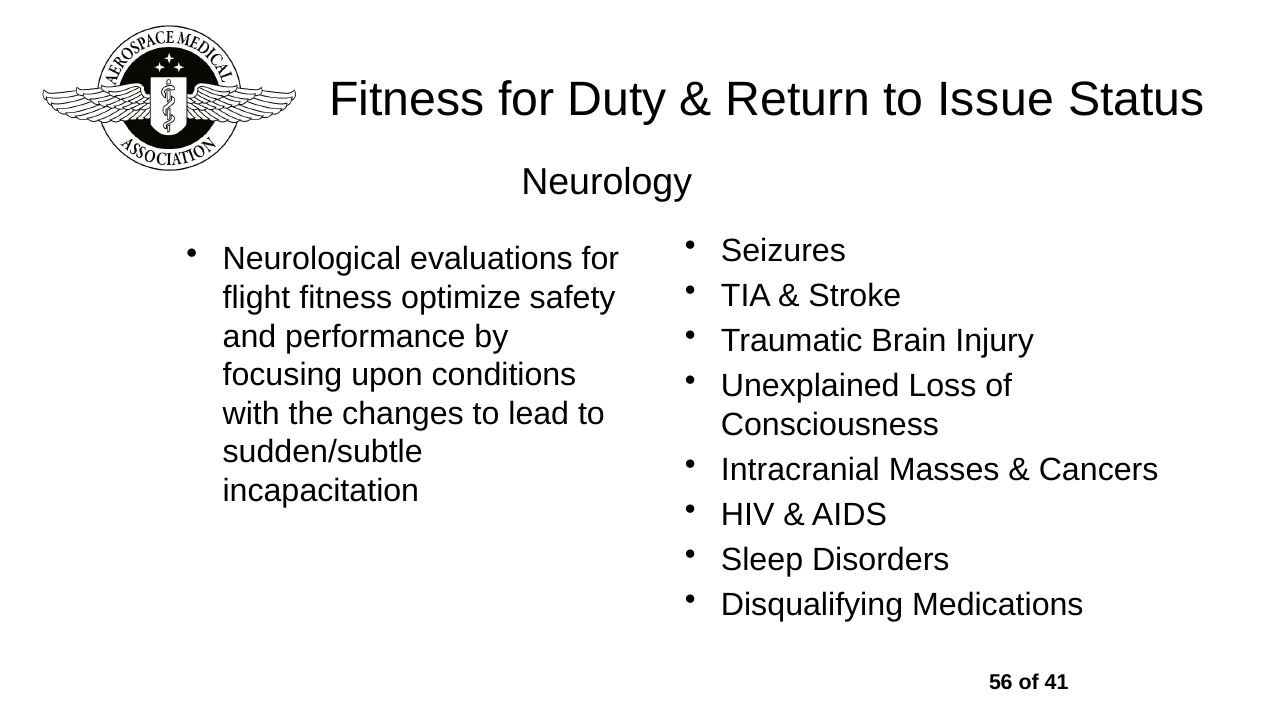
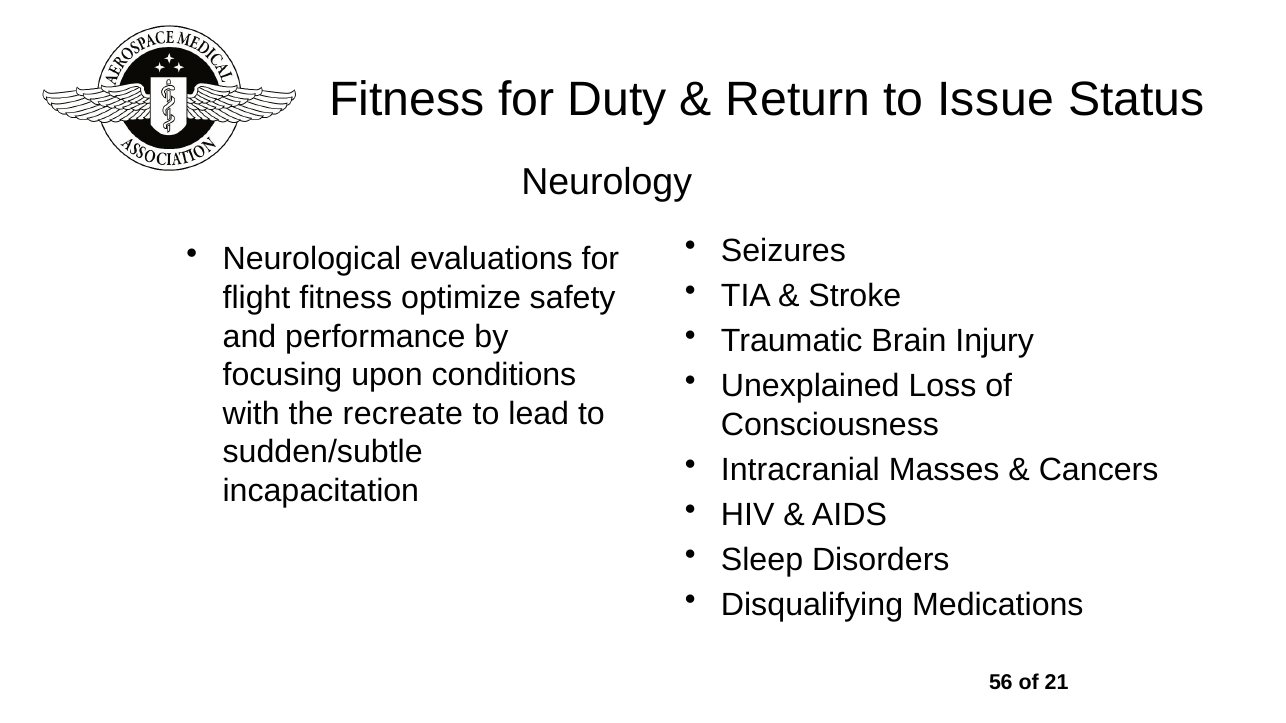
changes: changes -> recreate
41: 41 -> 21
